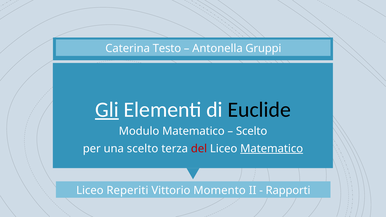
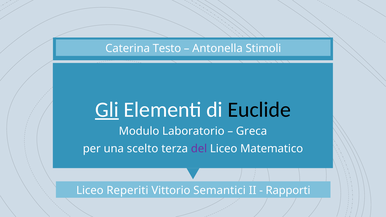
Gruppi: Gruppi -> Stimoli
Modulo Matematico: Matematico -> Laboratorio
Scelto at (252, 131): Scelto -> Greca
del colour: red -> purple
Matematico at (272, 149) underline: present -> none
Momento: Momento -> Semantici
